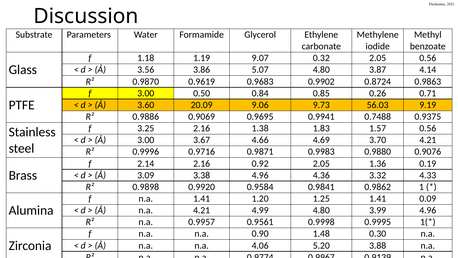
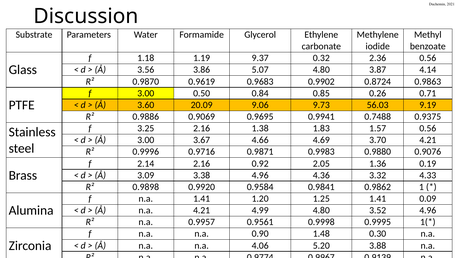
9.07: 9.07 -> 9.37
0.32 2.05: 2.05 -> 2.36
3.99: 3.99 -> 3.52
